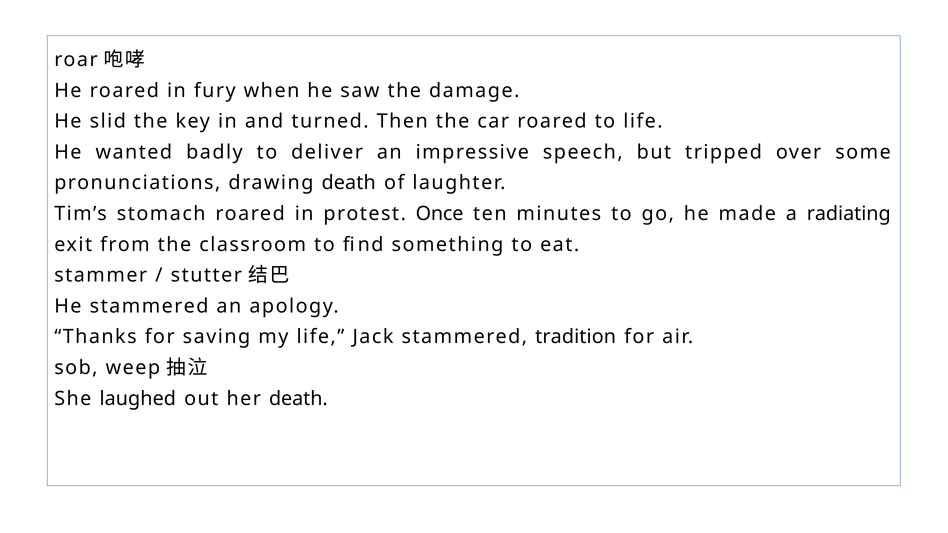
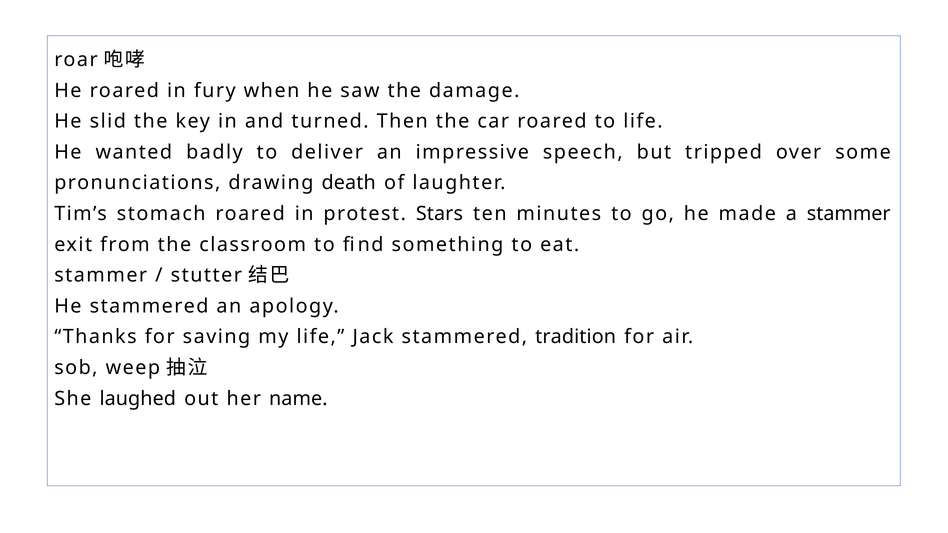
Once: Once -> Stars
a radiating: radiating -> stammer
her death: death -> name
